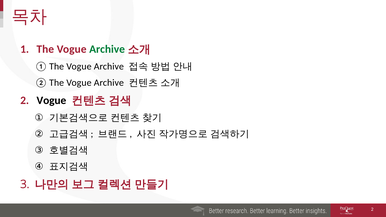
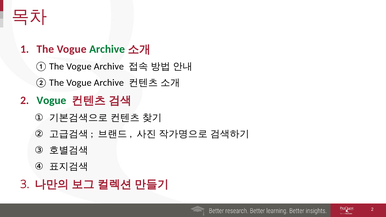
Vogue at (51, 101) colour: black -> green
